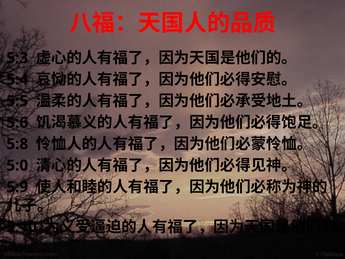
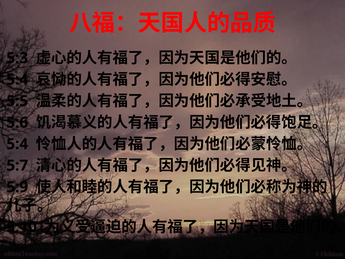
5:8 at (17, 144): 5:8 -> 5:4
5:0: 5:0 -> 5:7
